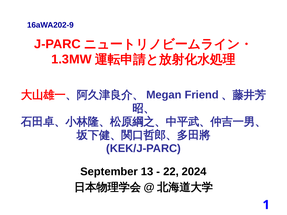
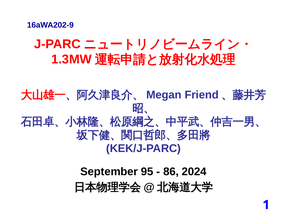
13: 13 -> 95
22: 22 -> 86
